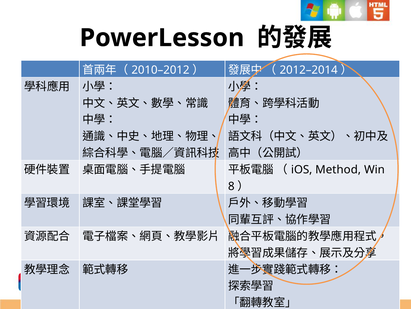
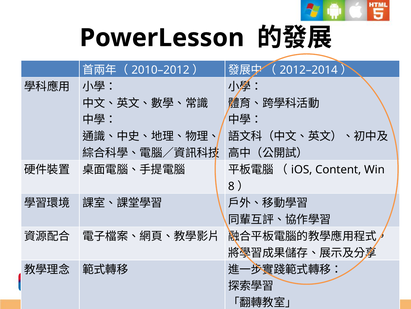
Method: Method -> Content
